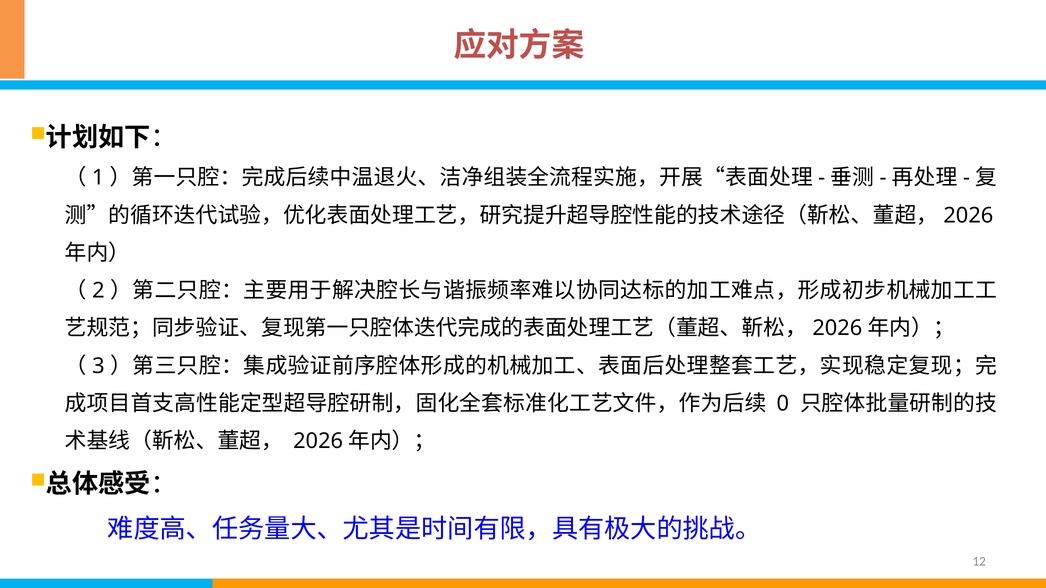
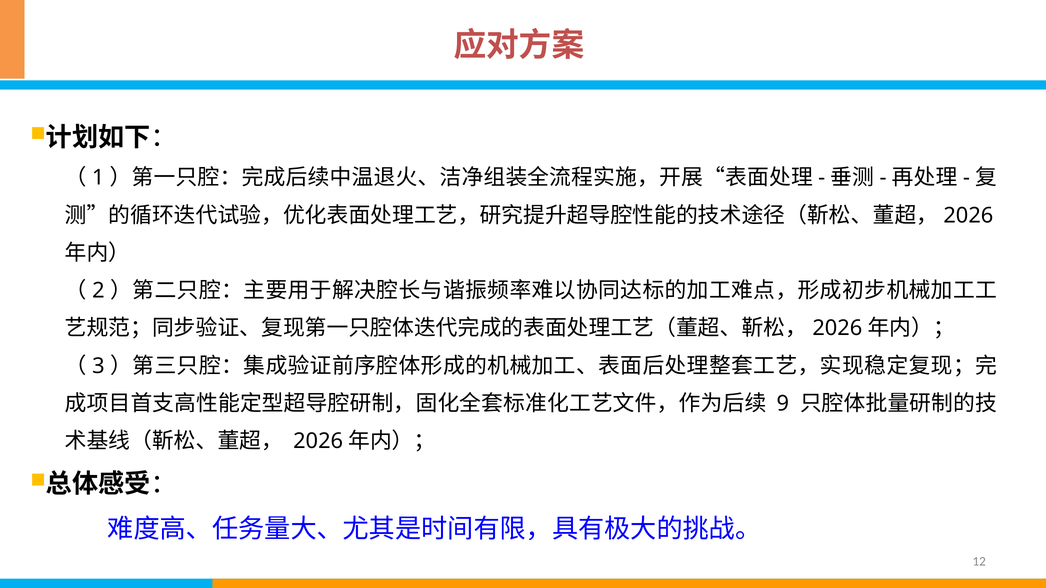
0: 0 -> 9
